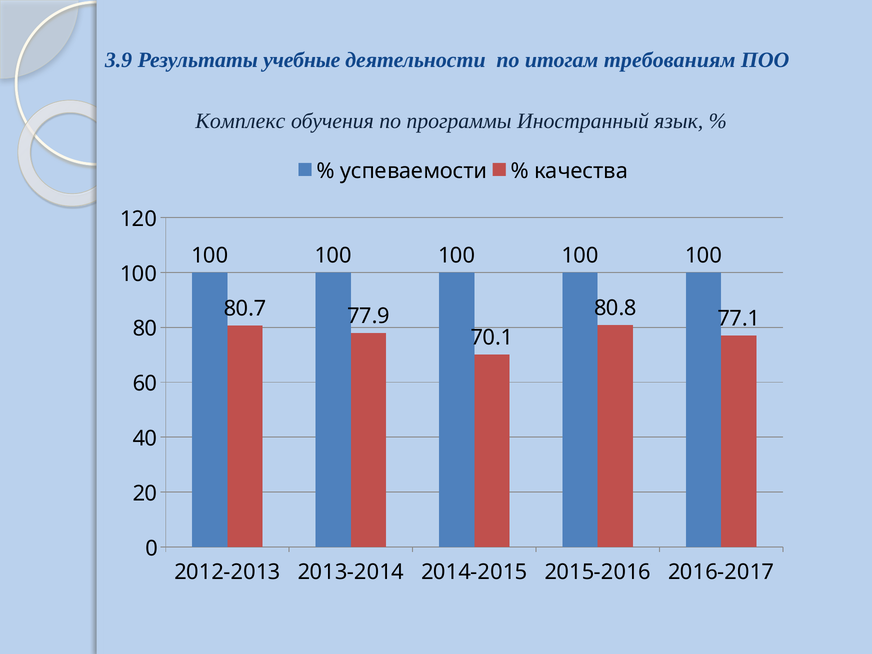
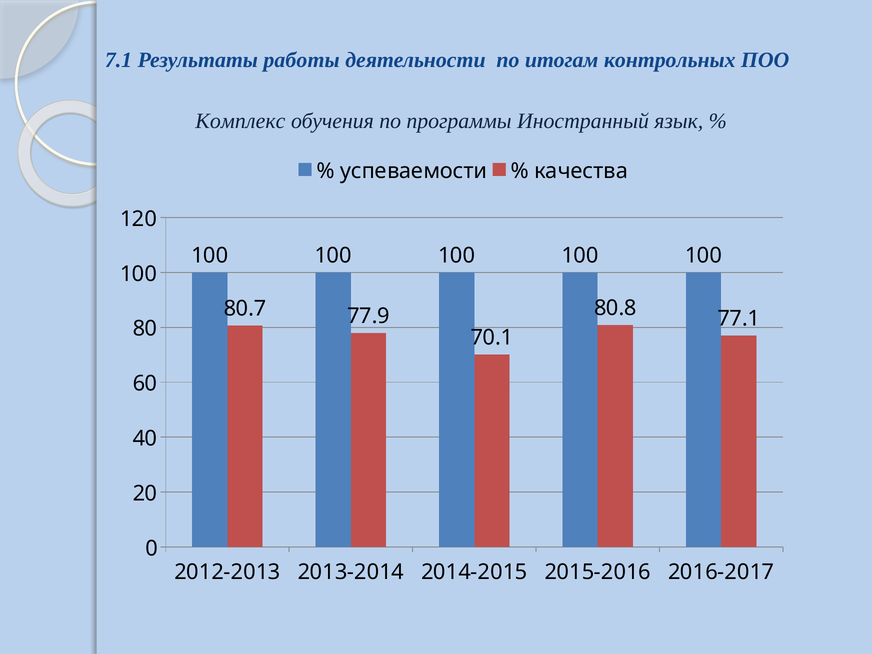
3.9: 3.9 -> 7.1
учебные: учебные -> работы
требованиям: требованиям -> контрольных
